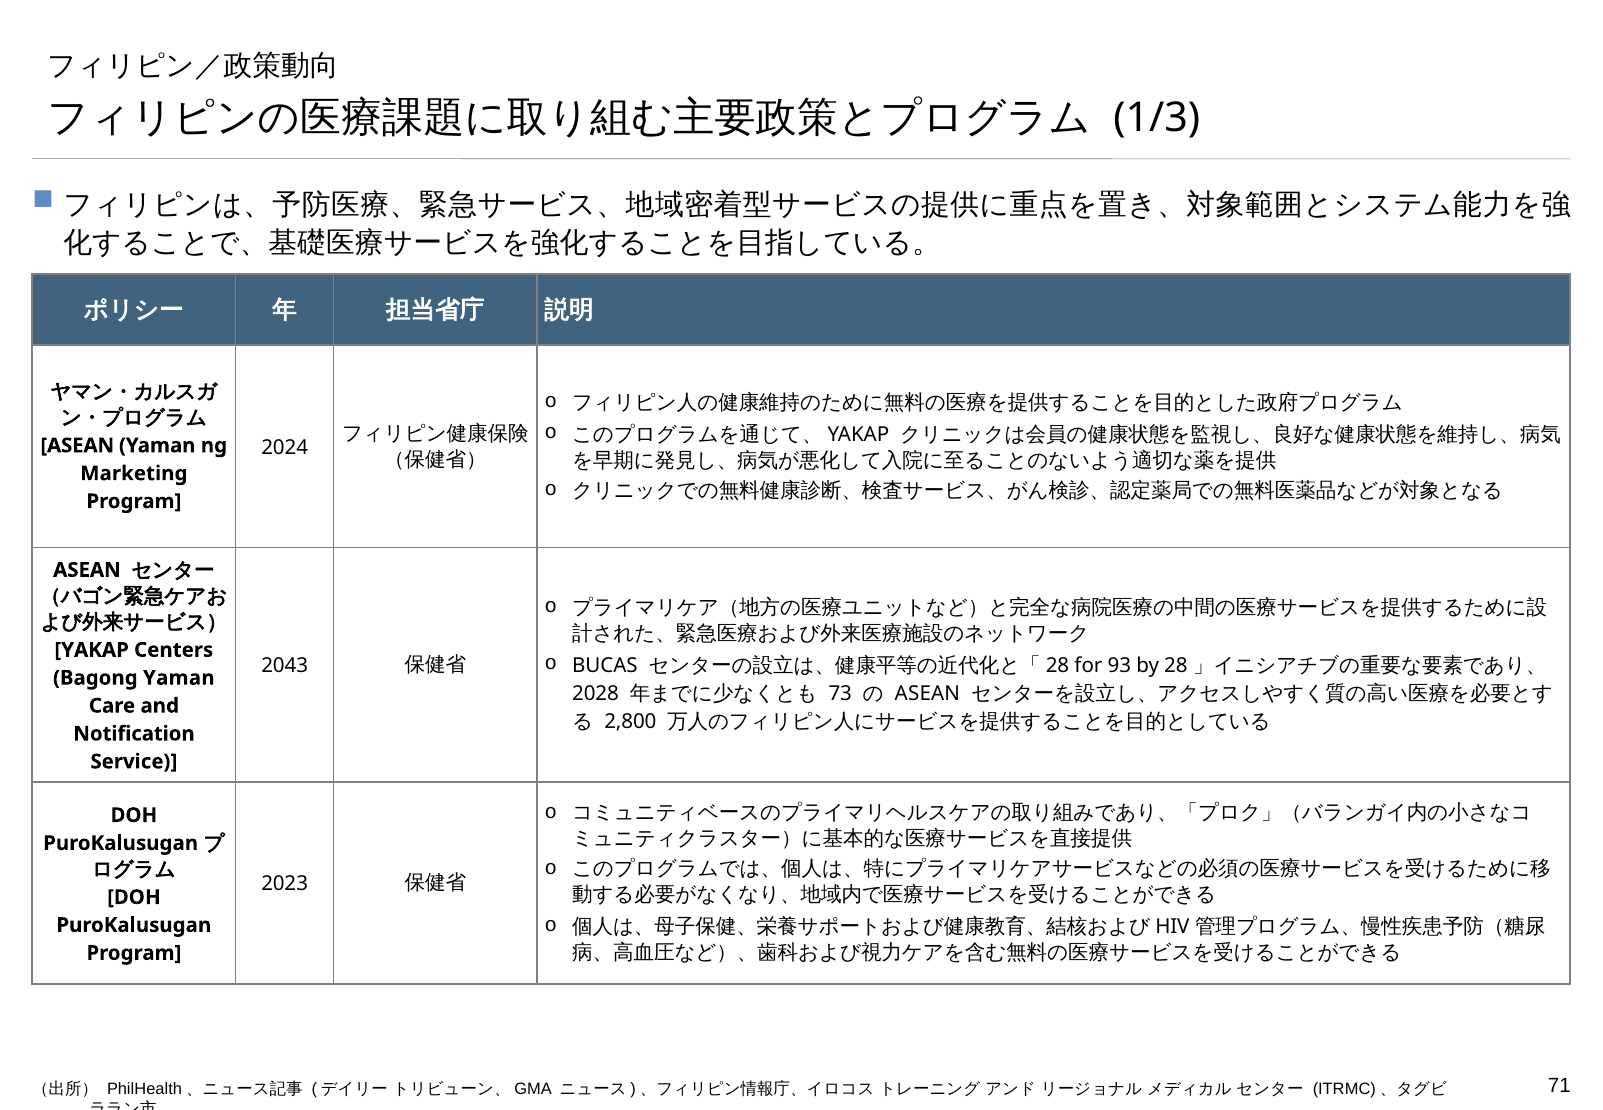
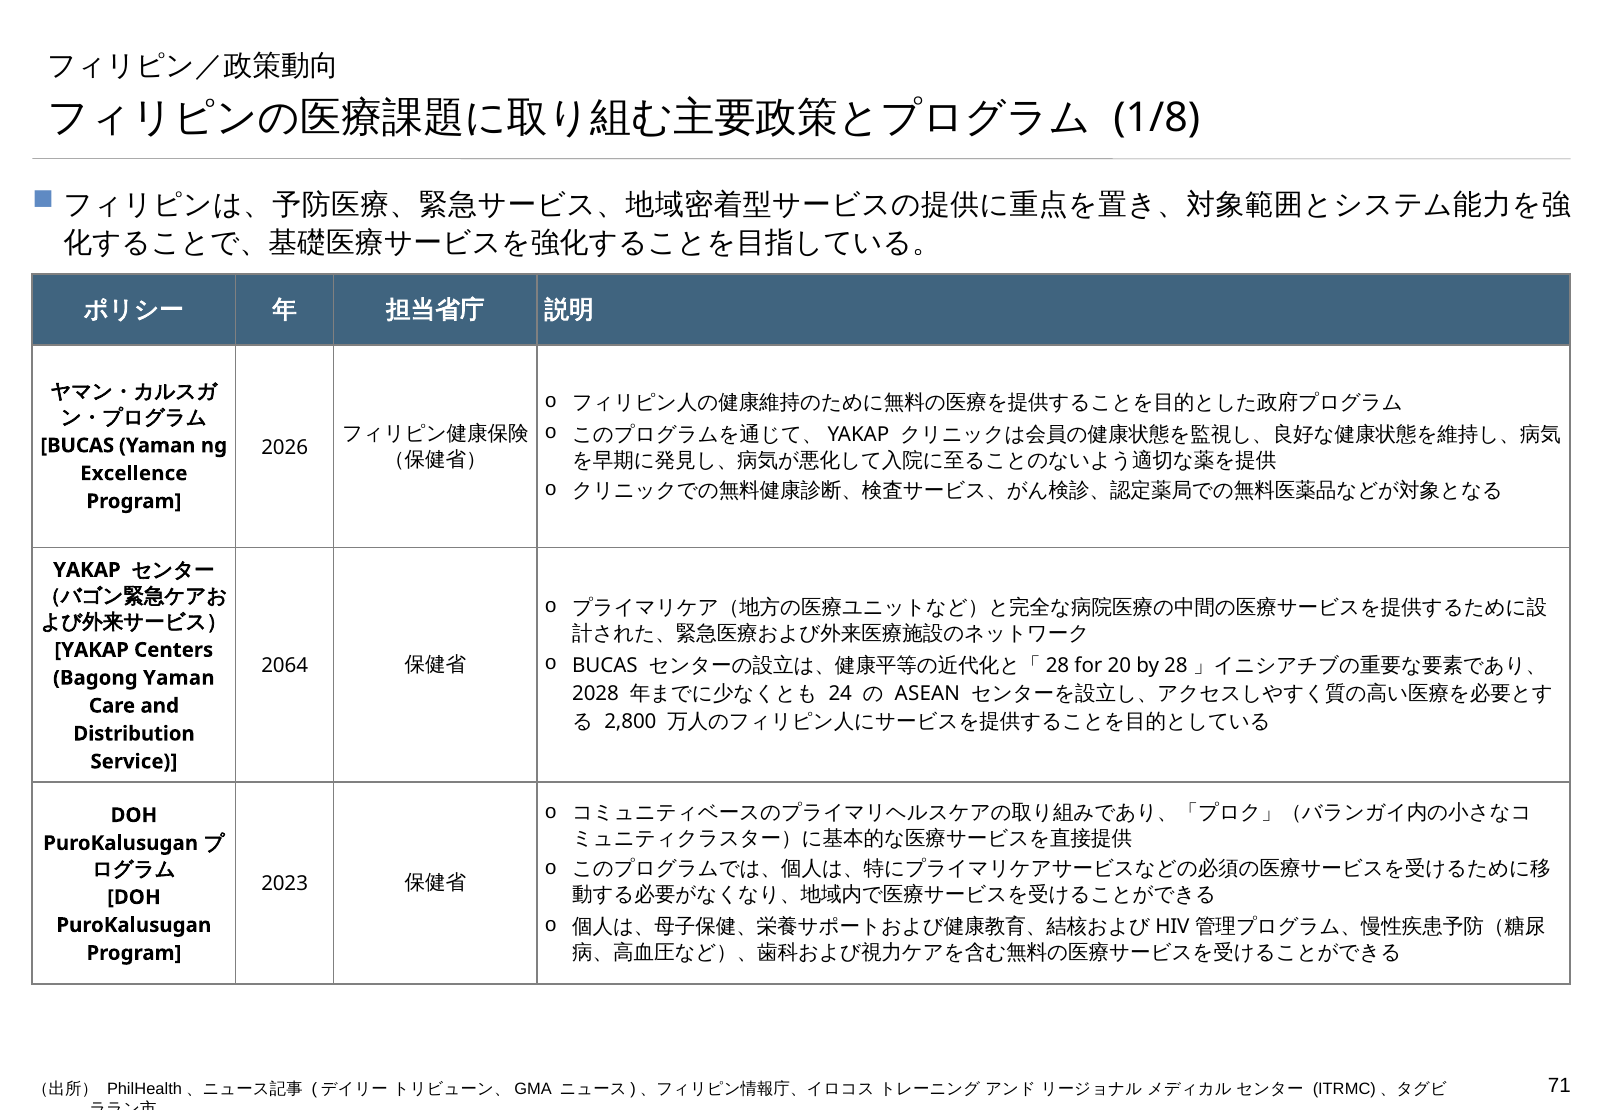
1/3: 1/3 -> 1/8
2024: 2024 -> 2026
ASEAN at (77, 445): ASEAN -> BUCAS
Marketing: Marketing -> Excellence
ASEAN at (87, 570): ASEAN -> YAKAP
93: 93 -> 20
2043: 2043 -> 2064
73: 73 -> 24
Notification: Notification -> Distribution
